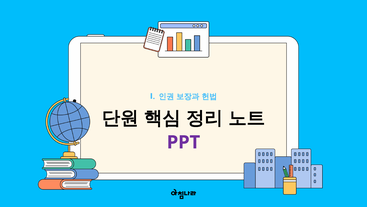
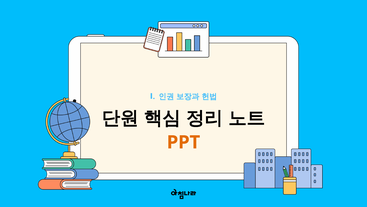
PPT colour: purple -> orange
